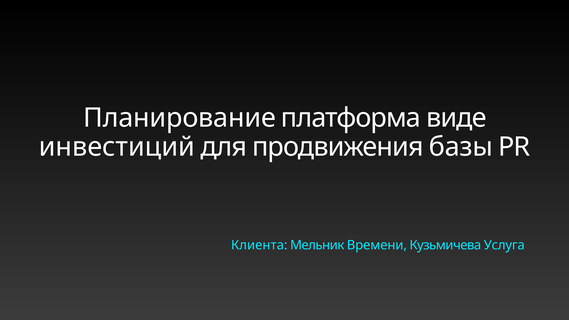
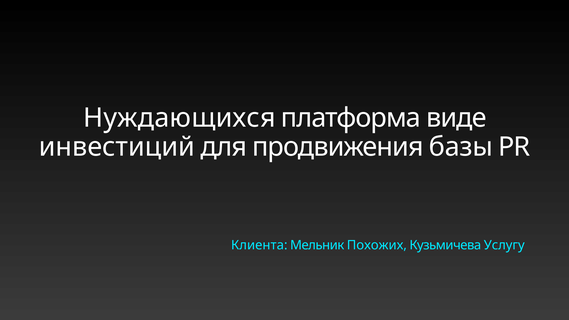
Планирование: Планирование -> Нуждающихся
Времени: Времени -> Похожих
Услуга: Услуга -> Услугу
